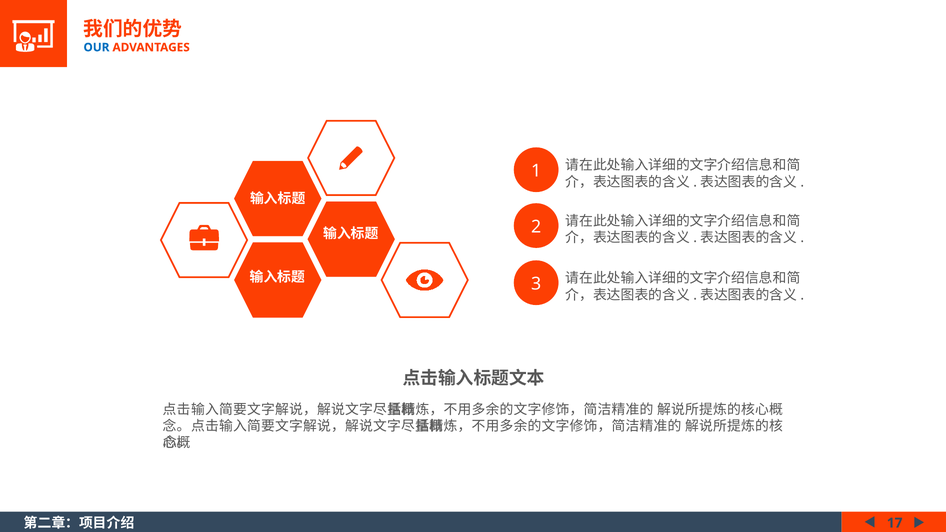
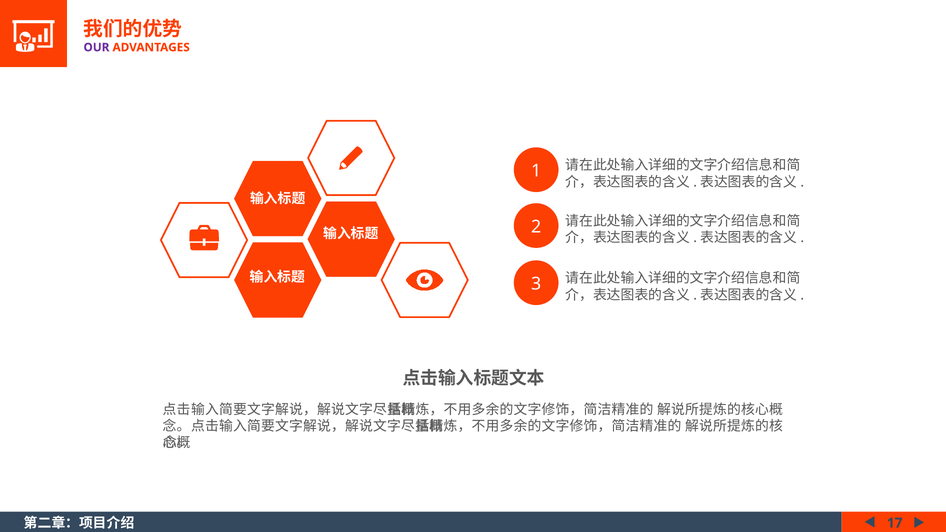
OUR colour: blue -> purple
